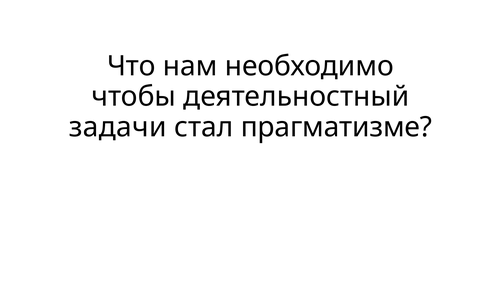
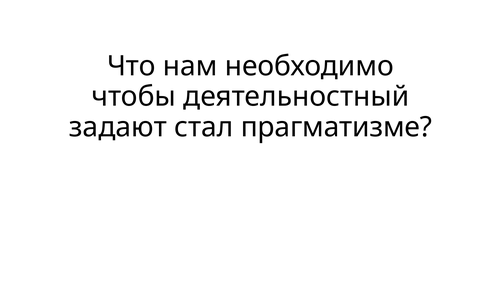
задачи: задачи -> задают
